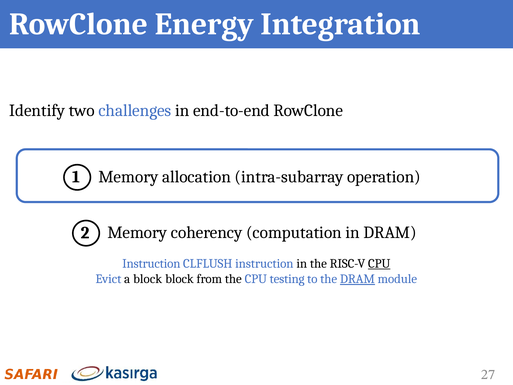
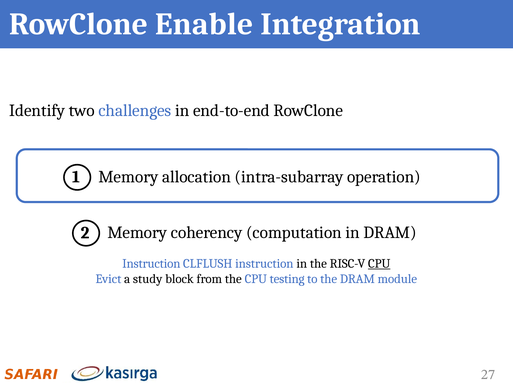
Energy: Energy -> Enable
a block: block -> study
DRAM at (357, 279) underline: present -> none
